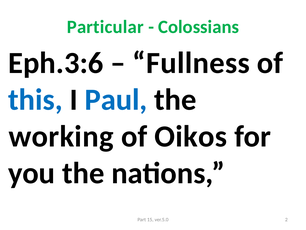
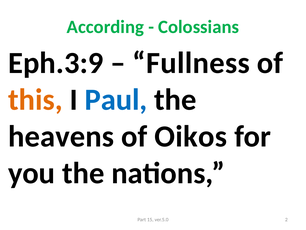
Particular: Particular -> According
Eph.3:6: Eph.3:6 -> Eph.3:9
this colour: blue -> orange
working: working -> heavens
